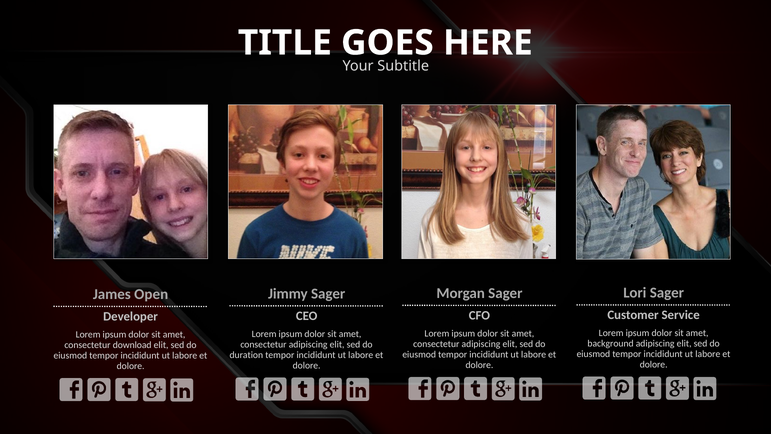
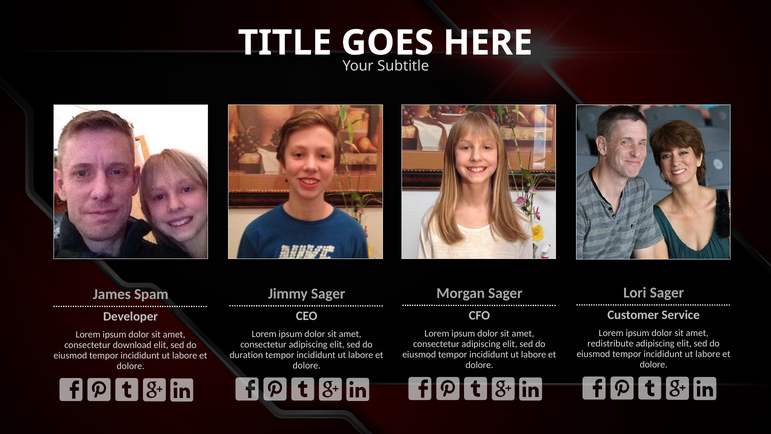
Open: Open -> Spam
background: background -> redistribute
